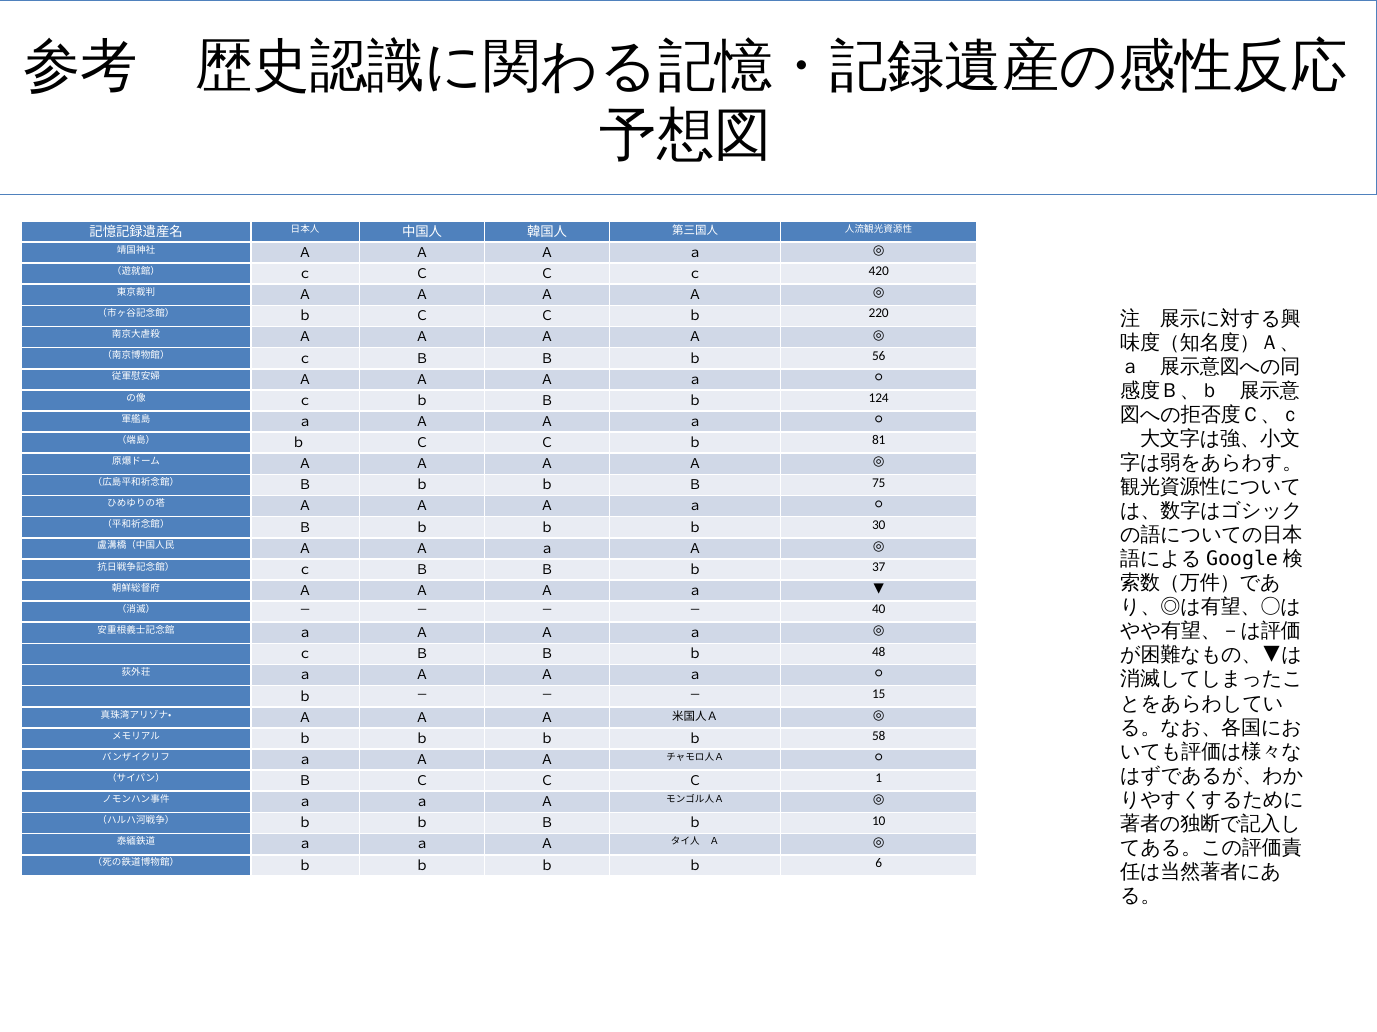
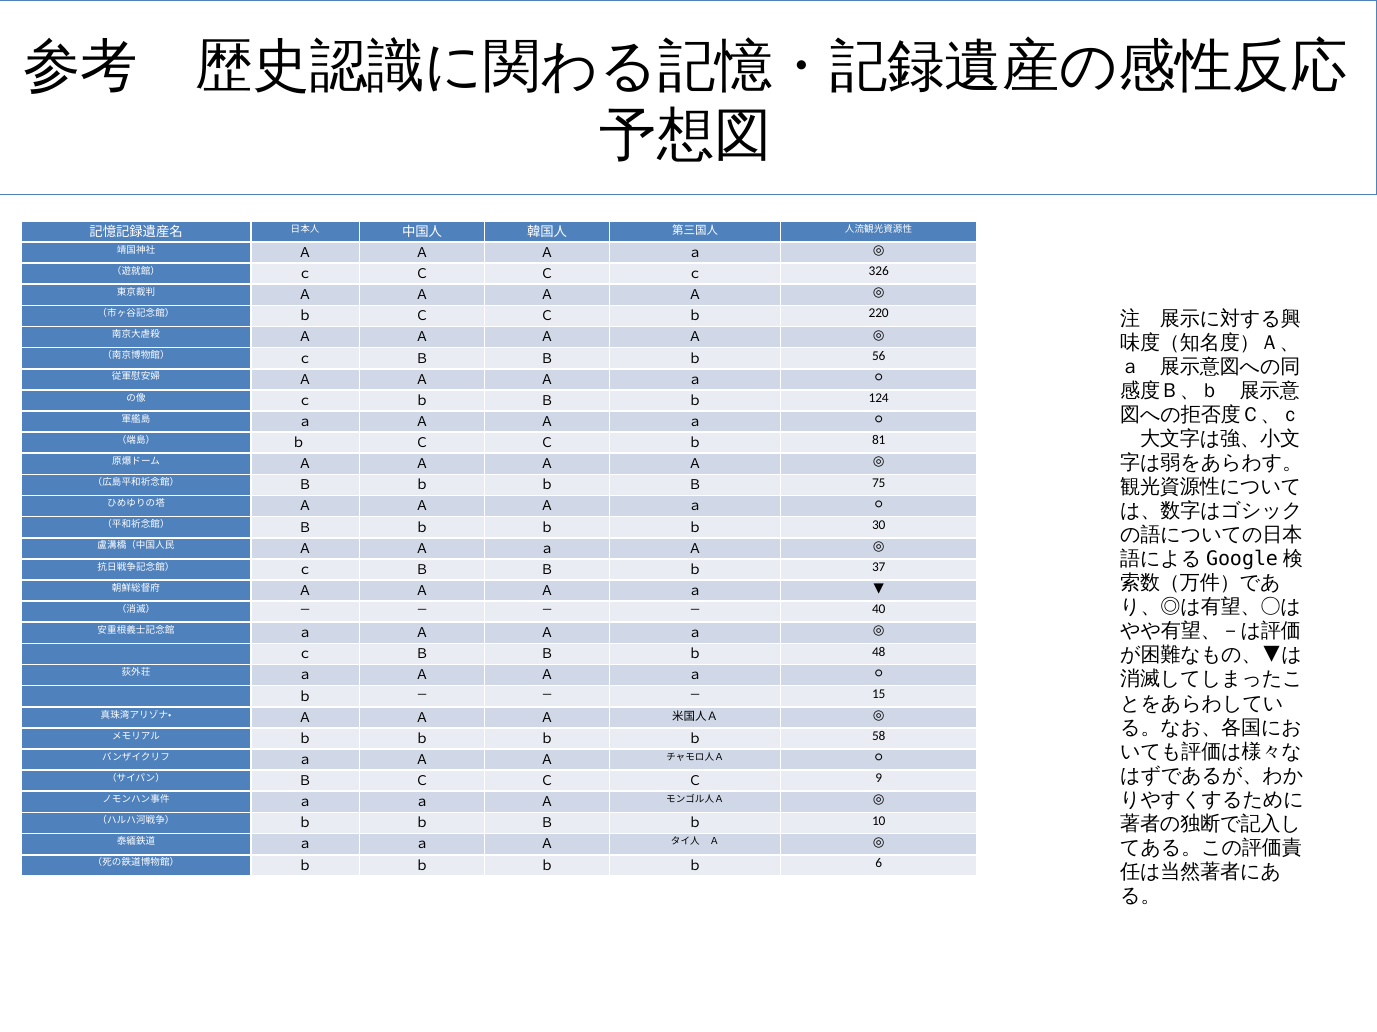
420: 420 -> 326
1: 1 -> 9
